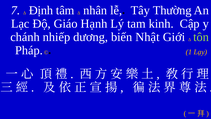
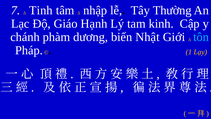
Định: Định -> Tinh
nhân: nhân -> nhập
nhiếp: nhiếp -> phàm
tôn colour: light green -> light blue
